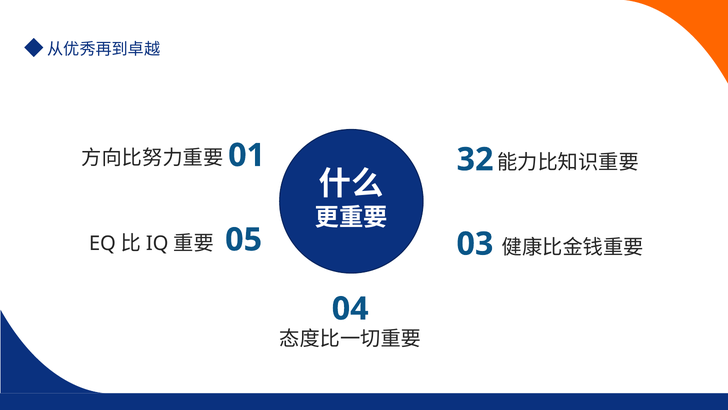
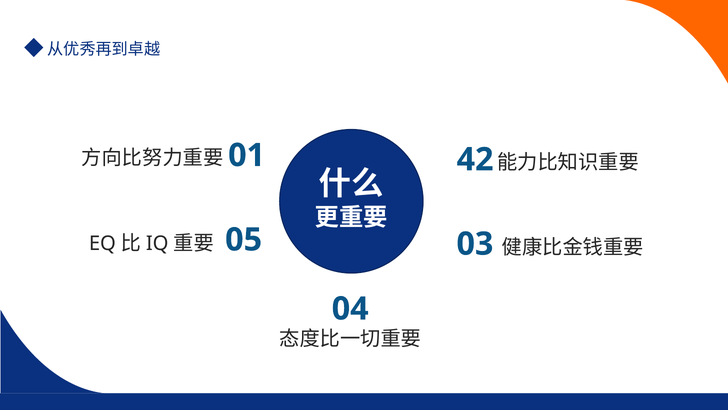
32: 32 -> 42
